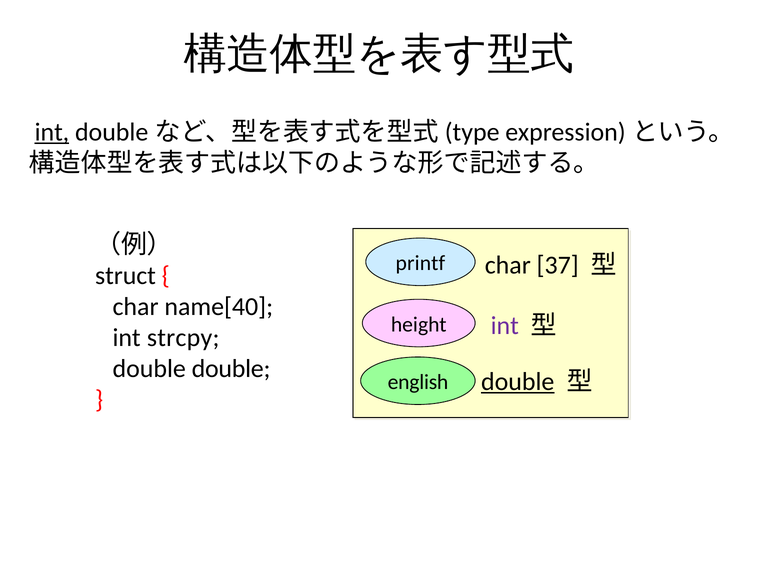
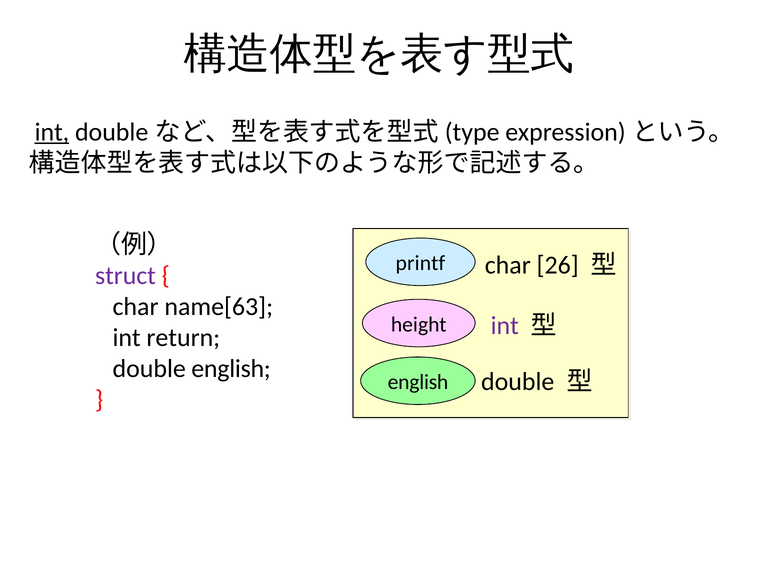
37: 37 -> 26
struct colour: black -> purple
name[40: name[40 -> name[63
strcpy: strcpy -> return
double double: double -> english
double at (518, 382) underline: present -> none
